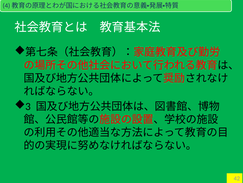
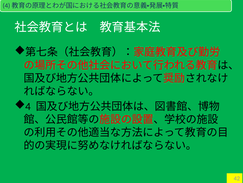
3: 3 -> 4
